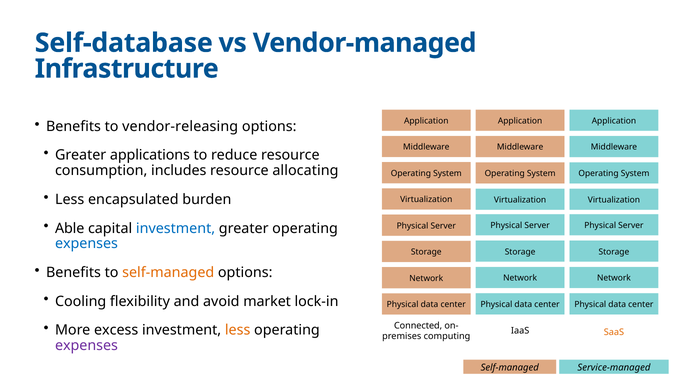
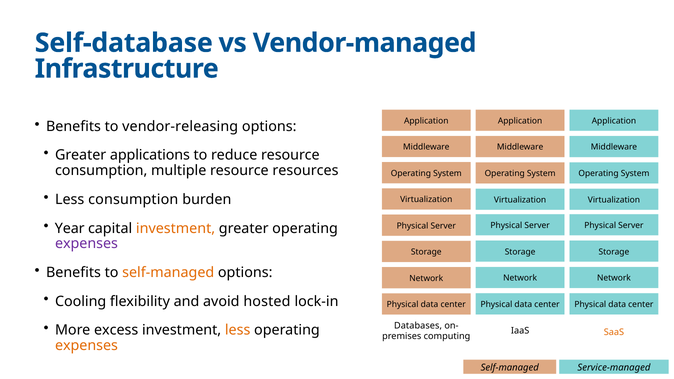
includes: includes -> multiple
allocating: allocating -> resources
Less encapsulated: encapsulated -> consumption
Able: Able -> Year
investment at (176, 228) colour: blue -> orange
expenses at (86, 244) colour: blue -> purple
market: market -> hosted
Connected: Connected -> Databases
expenses at (86, 346) colour: purple -> orange
